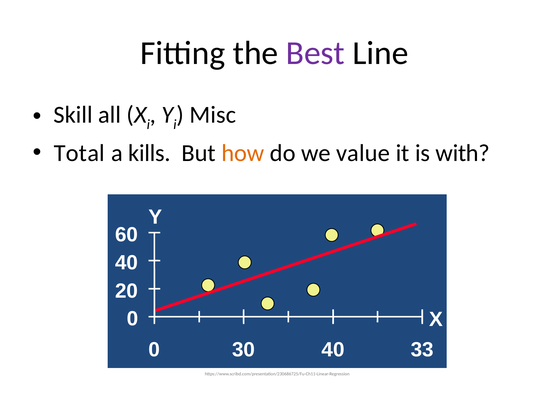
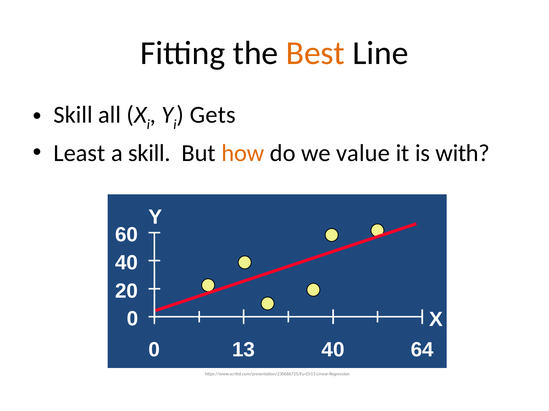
Best colour: purple -> orange
Misc: Misc -> Gets
Total: Total -> Least
a kills: kills -> skill
30: 30 -> 13
33: 33 -> 64
